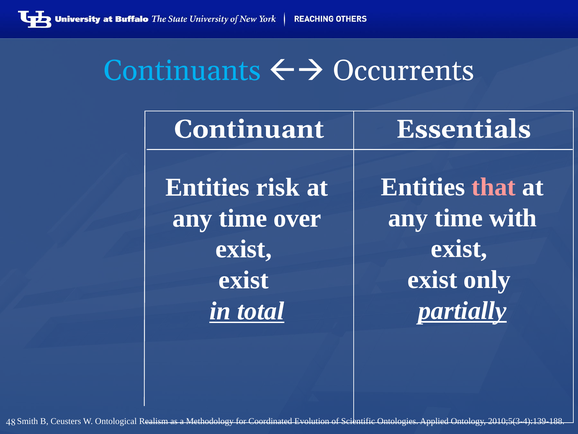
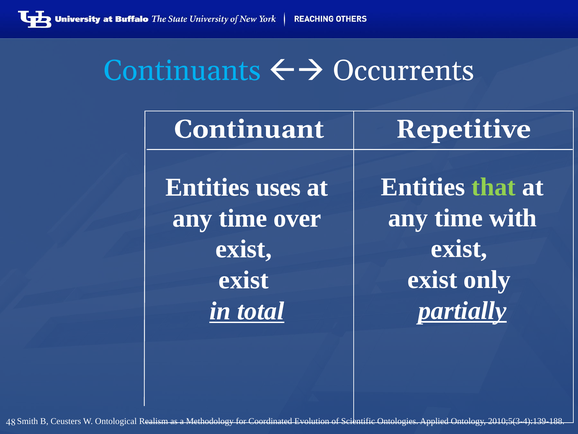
Essentials: Essentials -> Repetitive
that colour: pink -> light green
risk: risk -> uses
